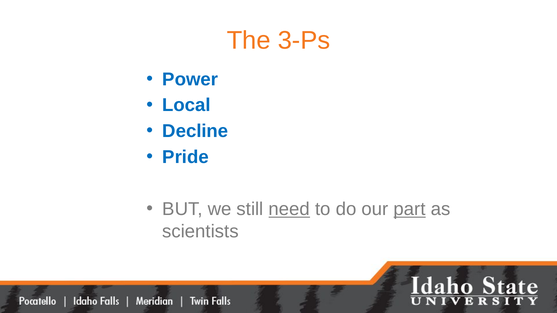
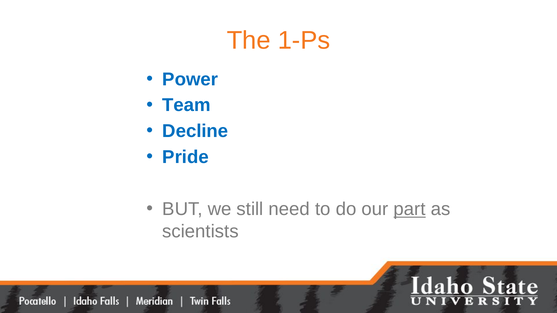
3-Ps: 3-Ps -> 1-Ps
Local: Local -> Team
need underline: present -> none
